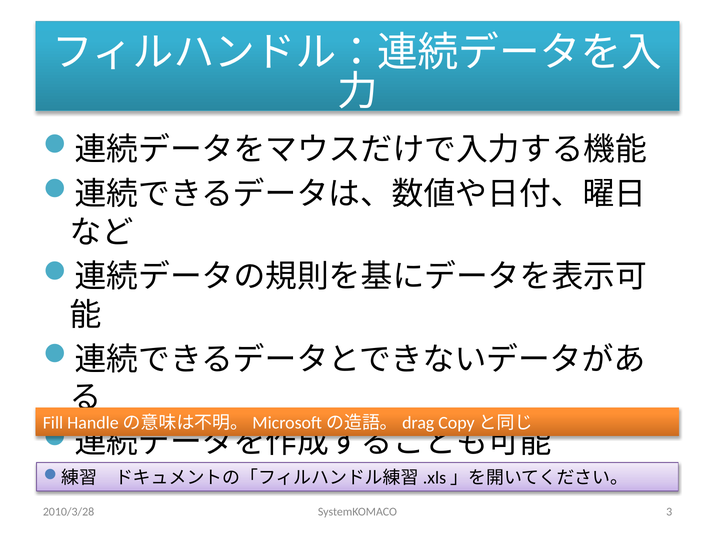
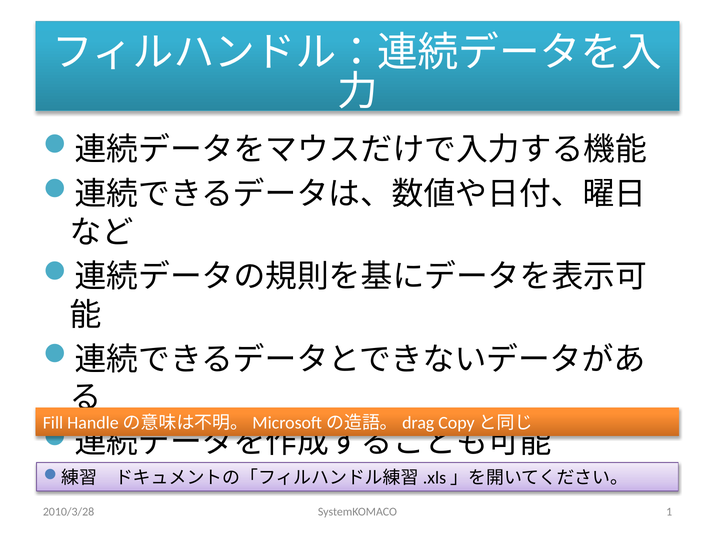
3: 3 -> 1
